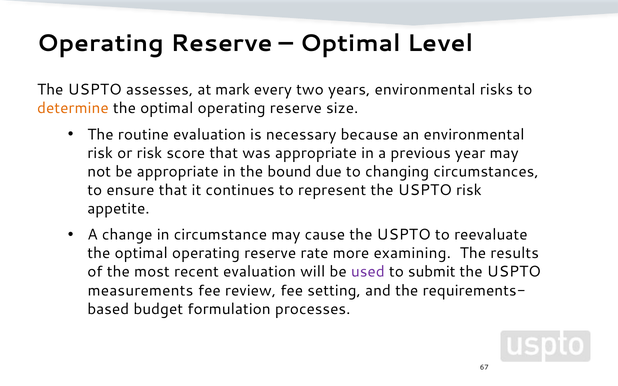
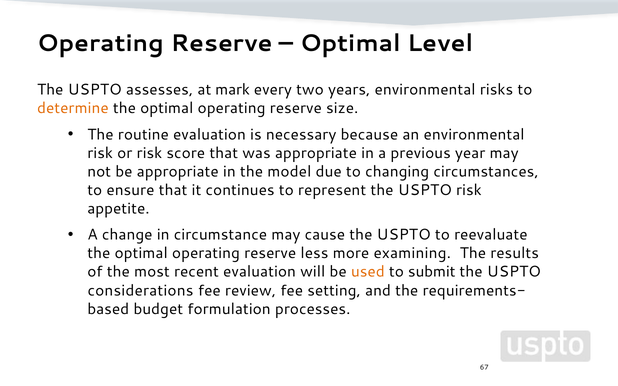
bound: bound -> model
rate: rate -> less
used colour: purple -> orange
measurements: measurements -> considerations
